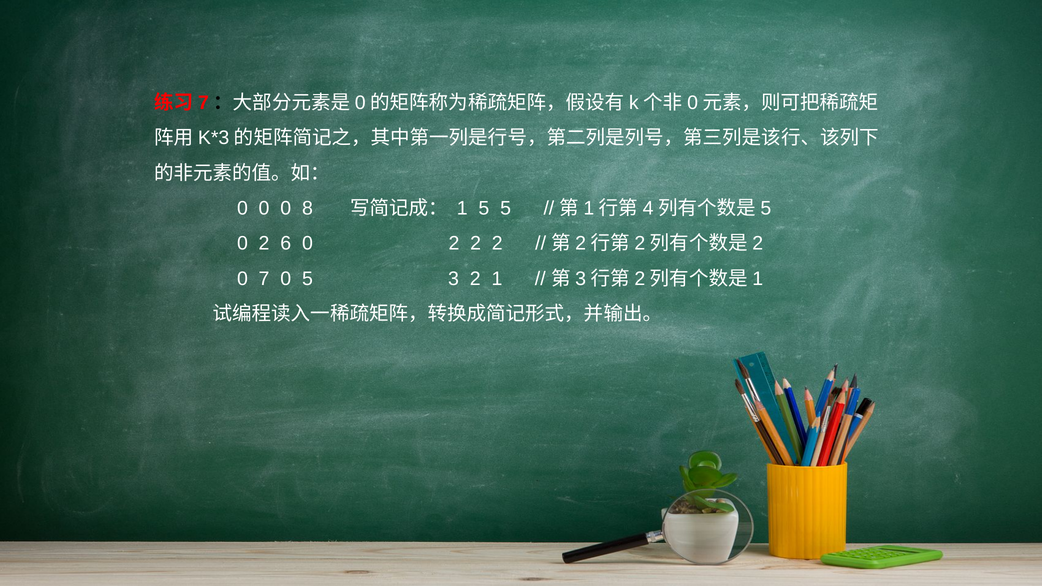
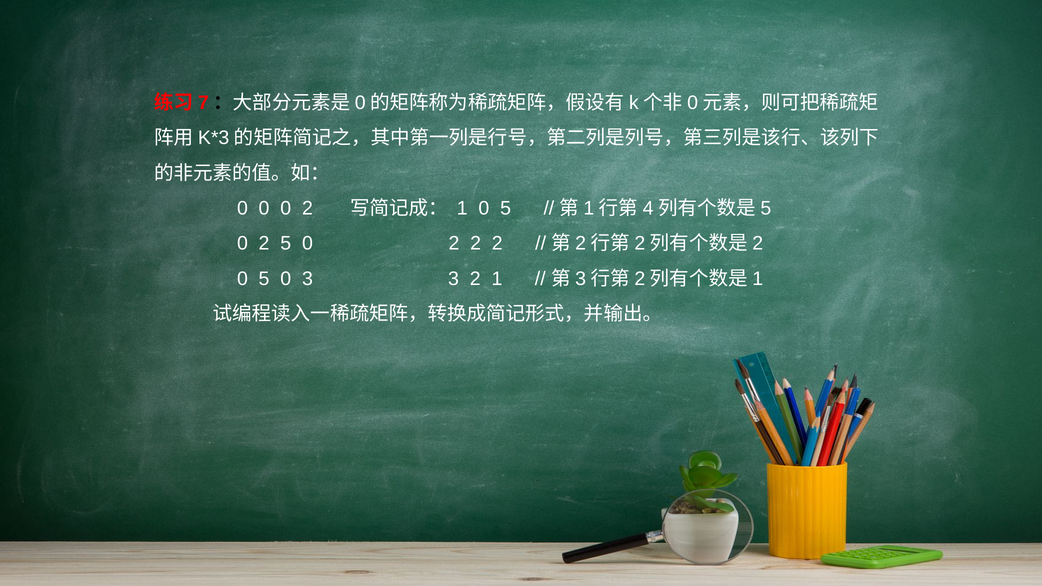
0 0 8: 8 -> 2
1 5: 5 -> 0
2 6: 6 -> 5
7 at (264, 279): 7 -> 5
0 5: 5 -> 3
